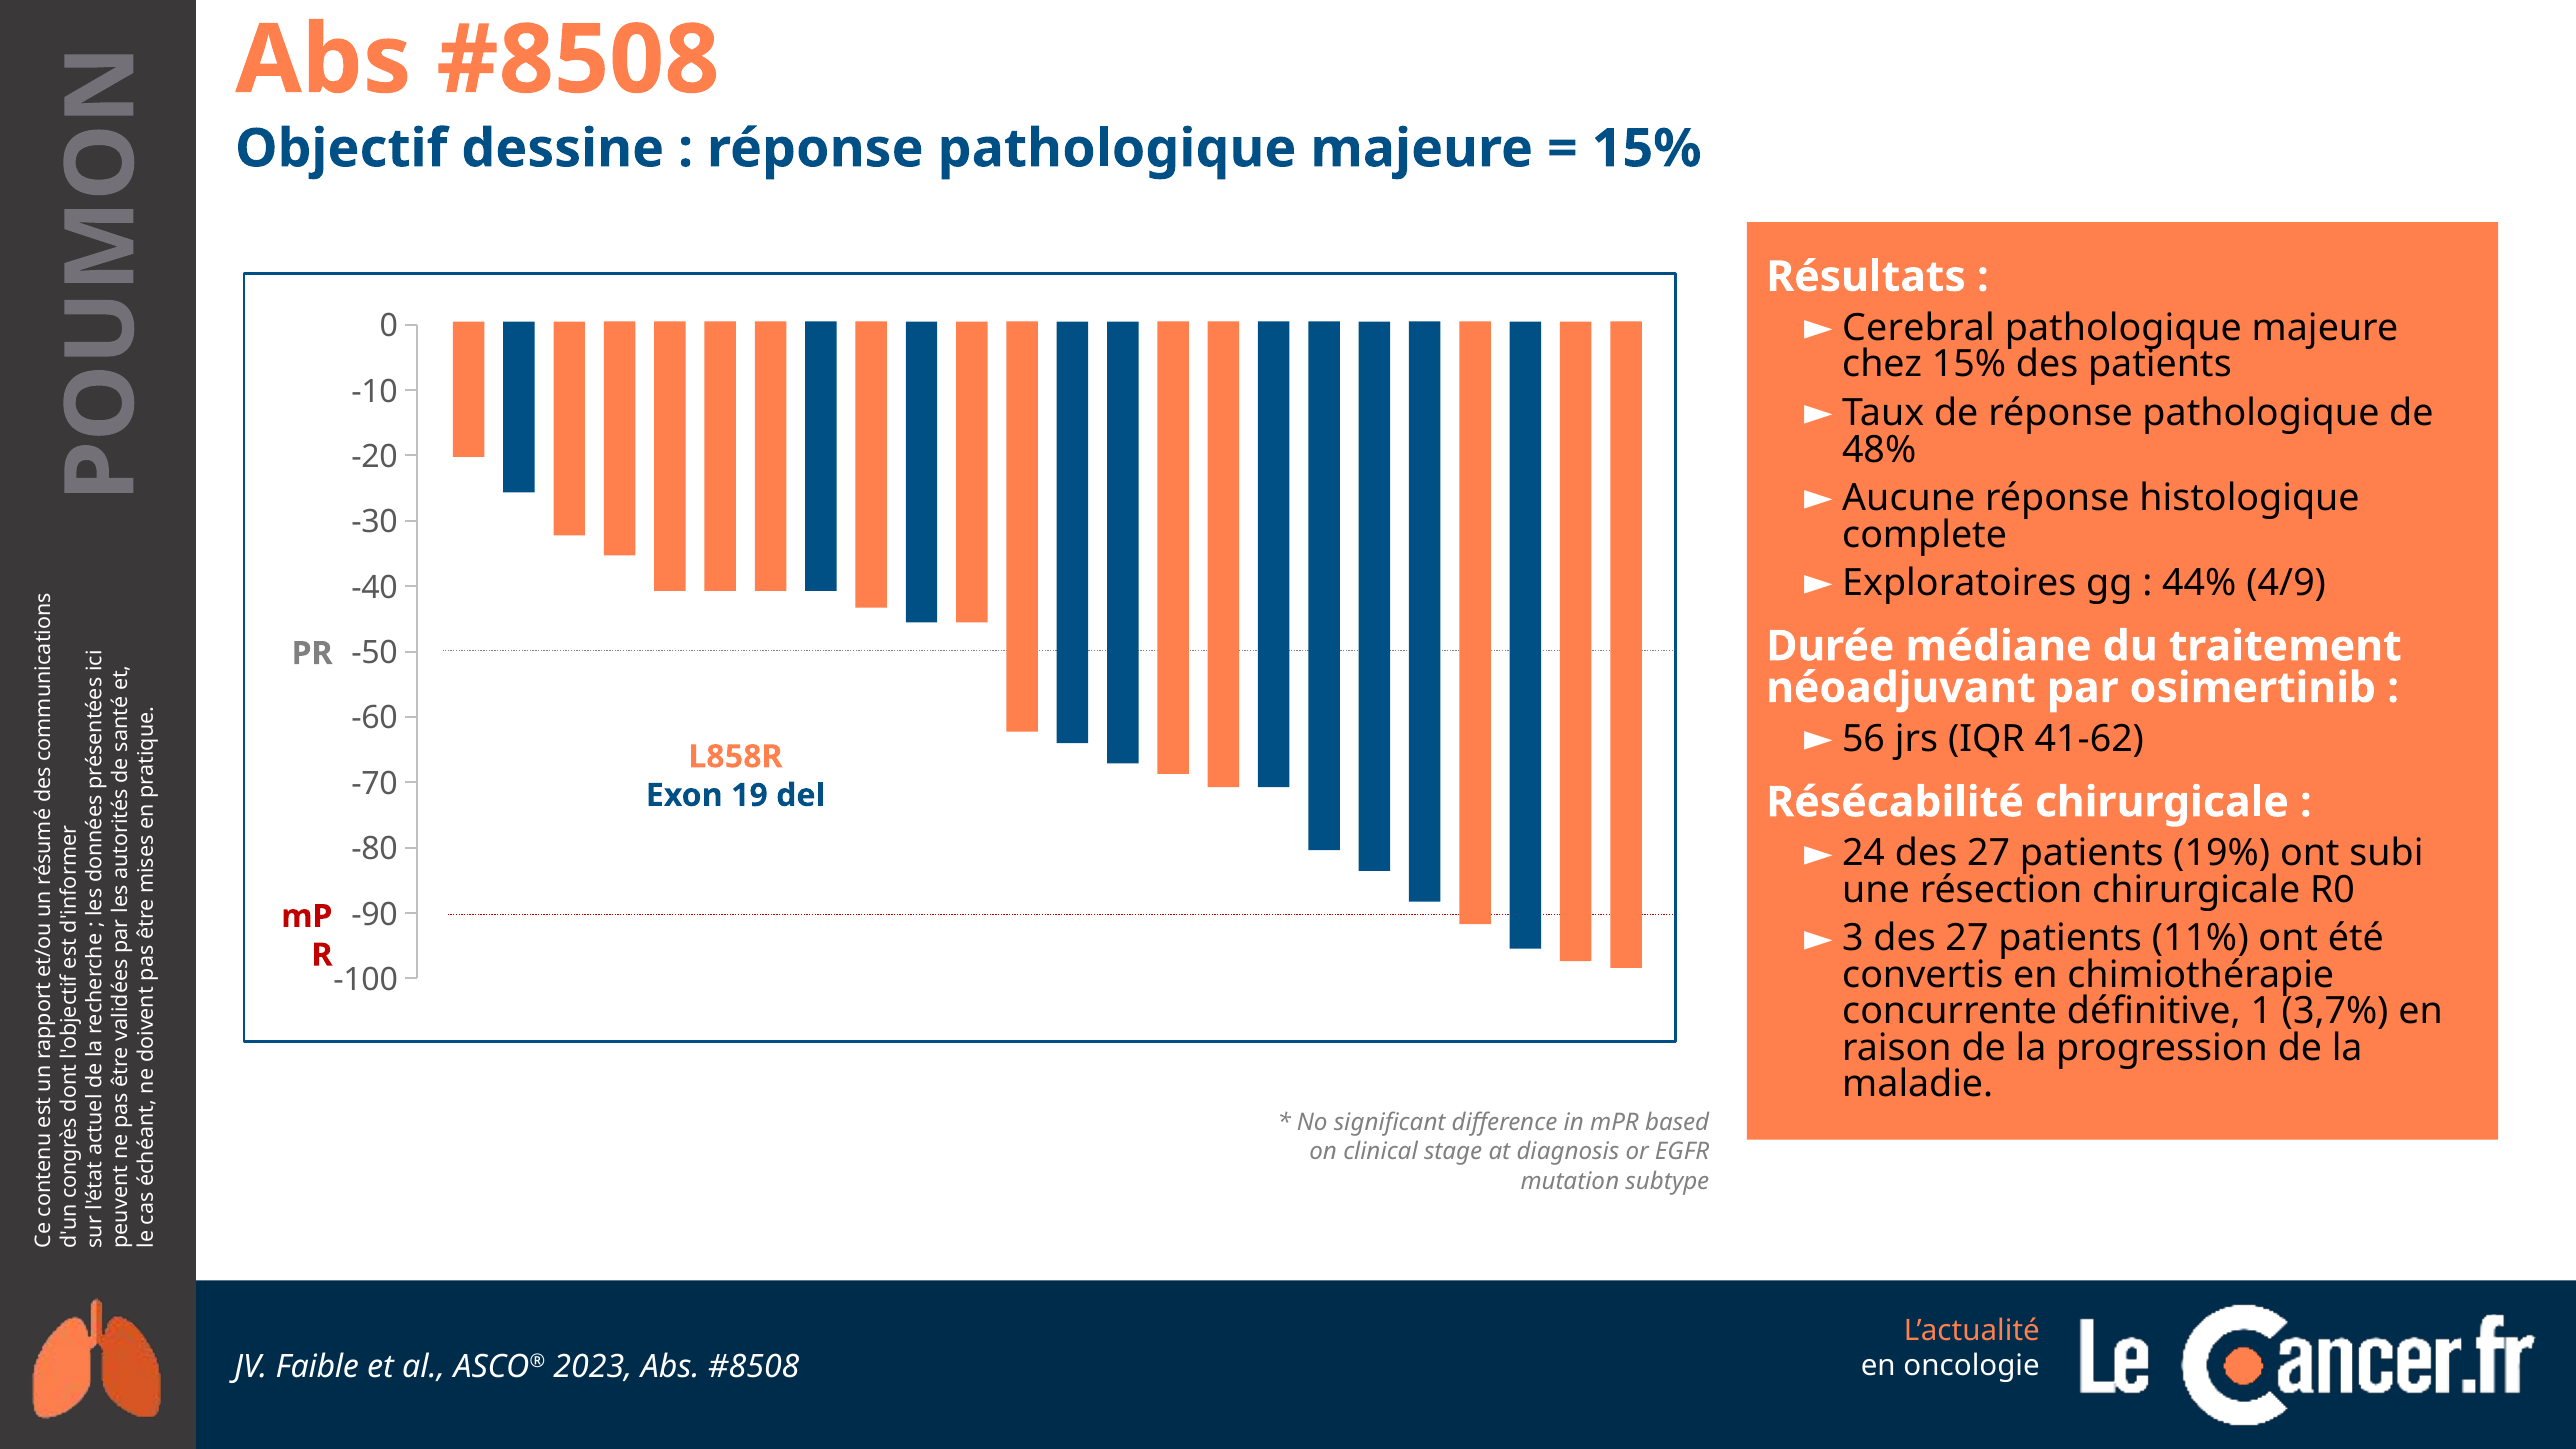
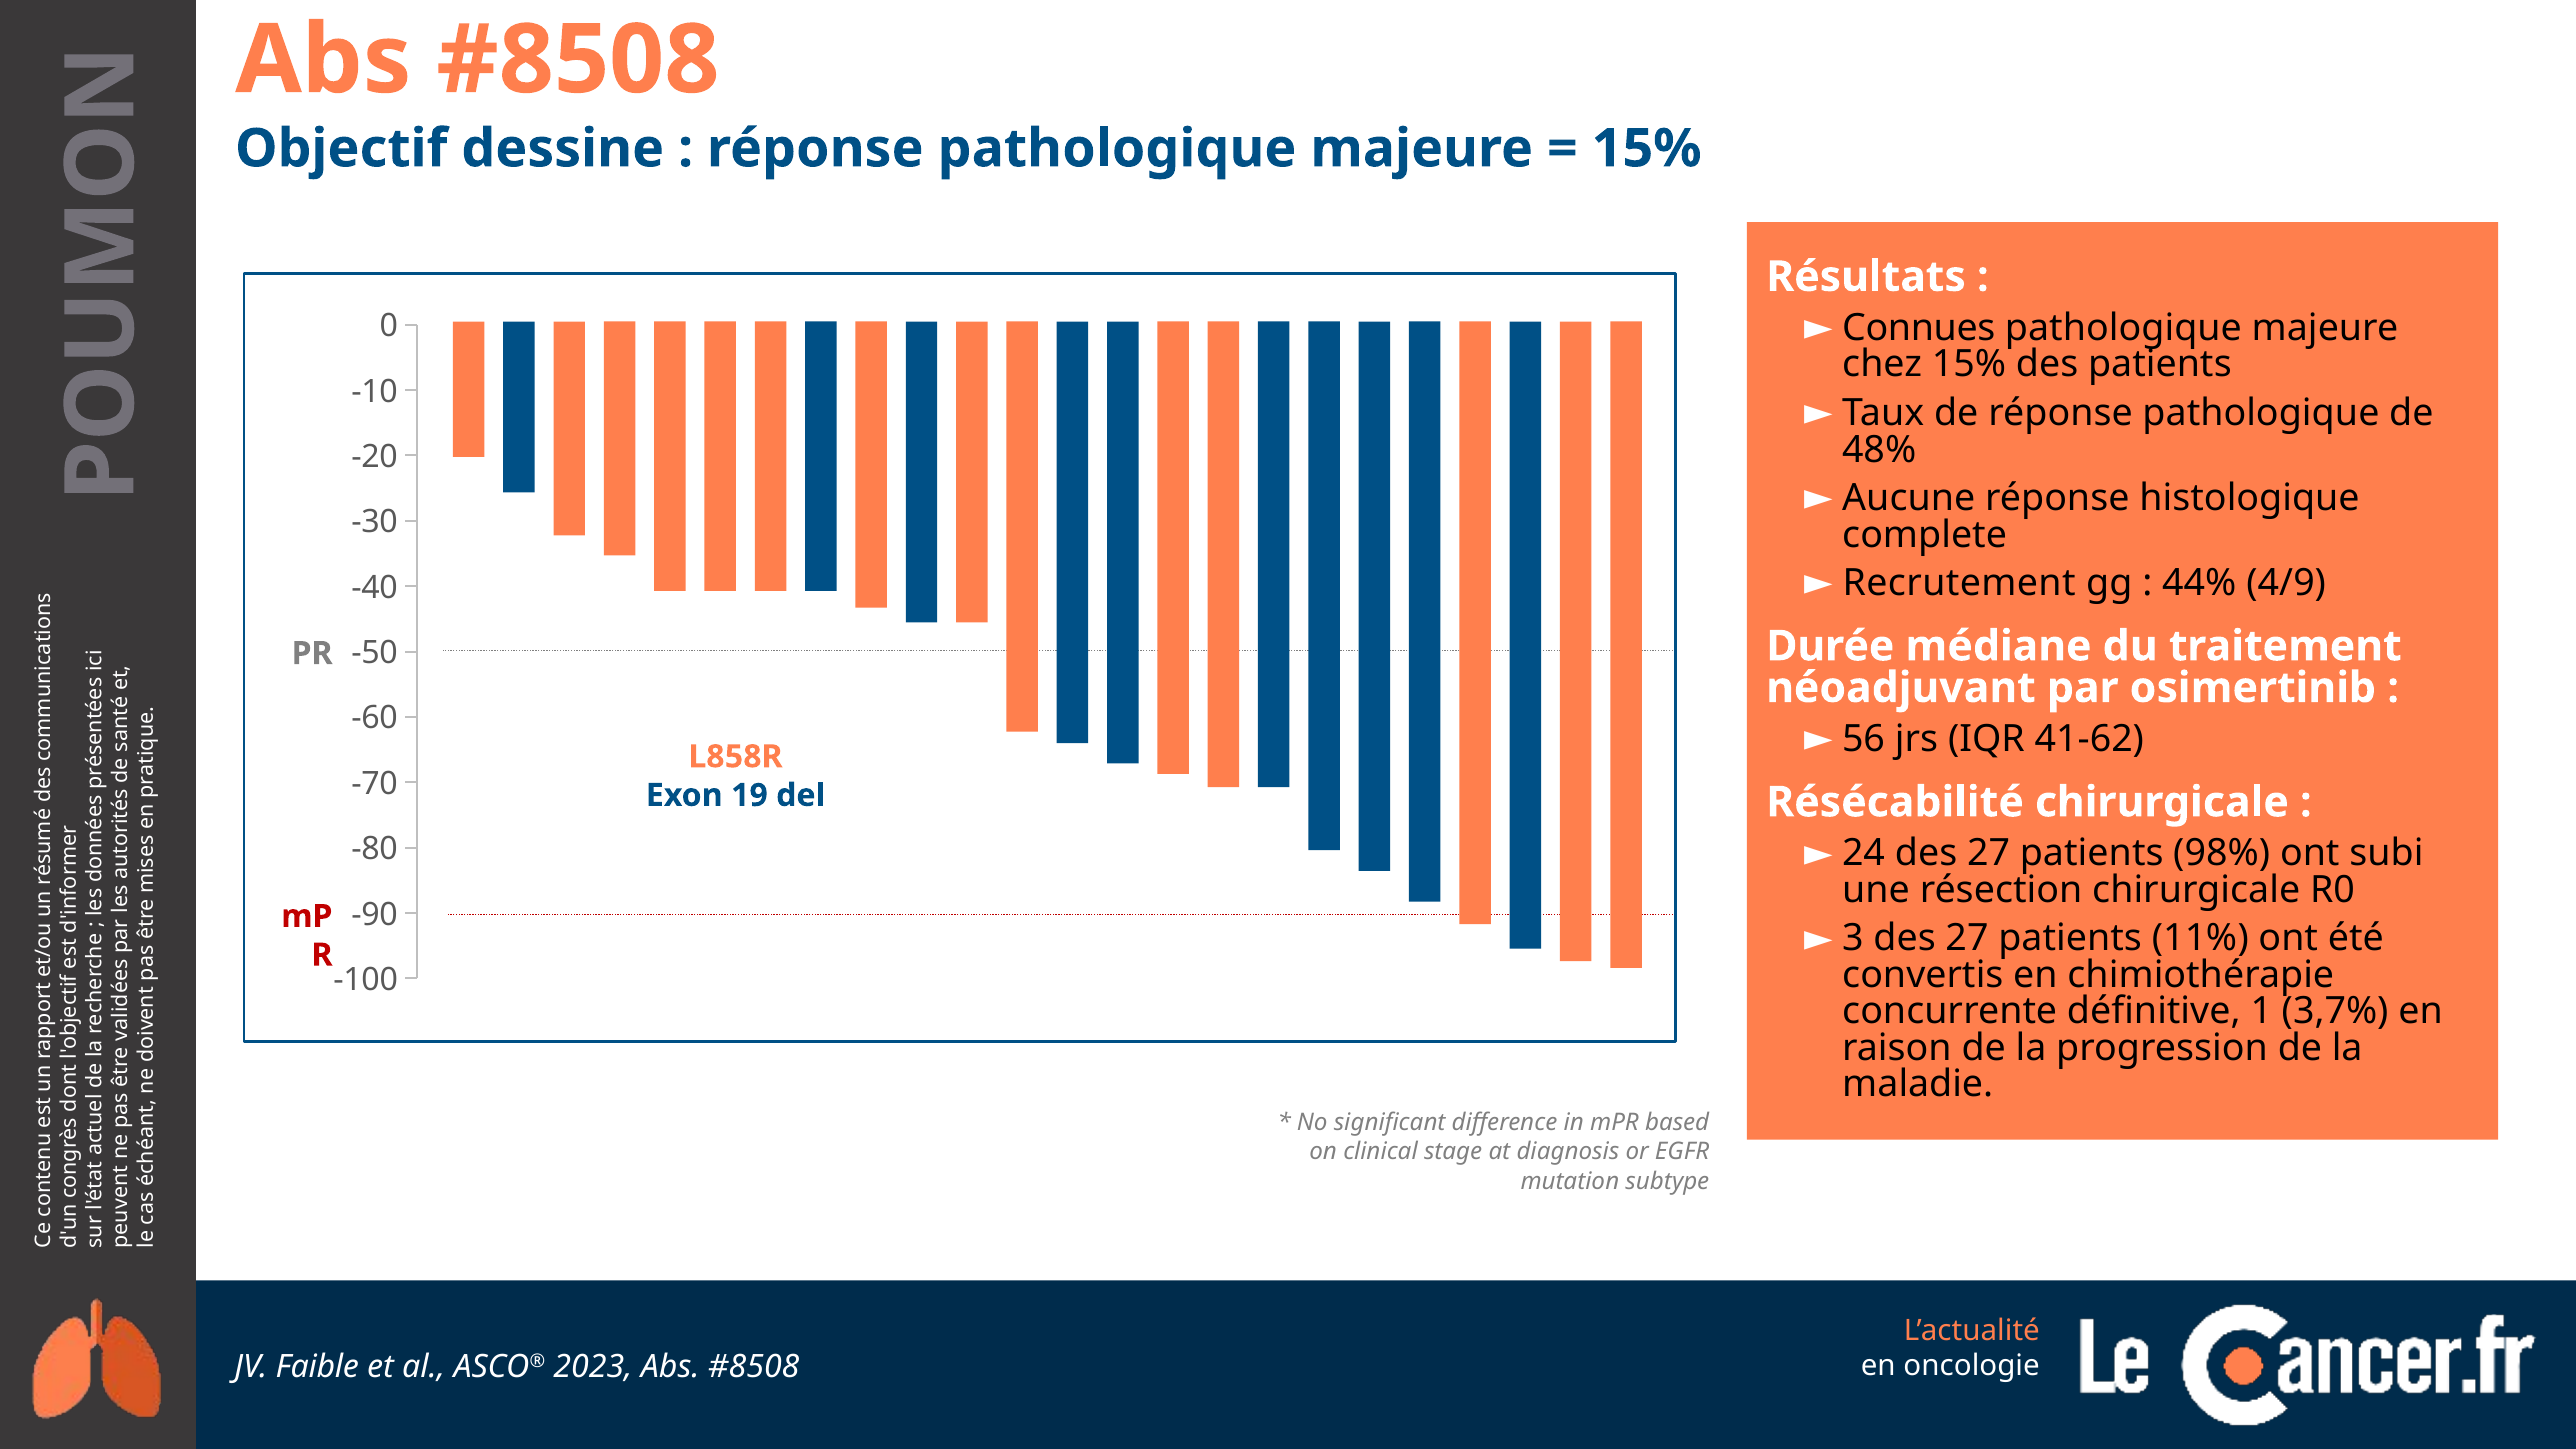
Cerebral: Cerebral -> Connues
Exploratoires: Exploratoires -> Recrutement
19%: 19% -> 98%
